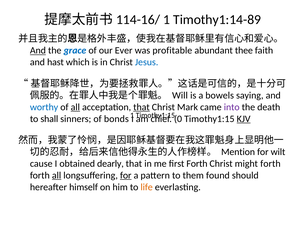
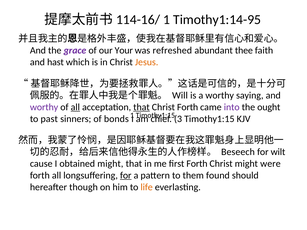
Timothy1:14-89: Timothy1:14-89 -> Timothy1:14-95
And at (38, 51) underline: present -> none
grace colour: blue -> purple
Ever: Ever -> Your
profitable: profitable -> refreshed
Jesus colour: blue -> orange
a bowels: bowels -> worthy
worthy at (44, 107) colour: blue -> purple
Christ Mark: Mark -> Forth
death: death -> ought
shall: shall -> past
0: 0 -> 3
KJV underline: present -> none
Mention: Mention -> Beseech
obtained dearly: dearly -> might
might forth: forth -> were
all at (57, 176) underline: present -> none
himself: himself -> though
